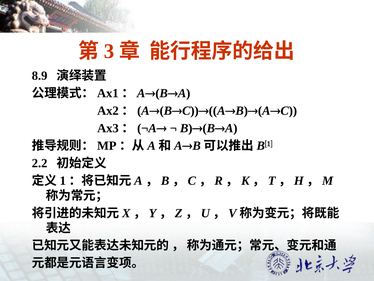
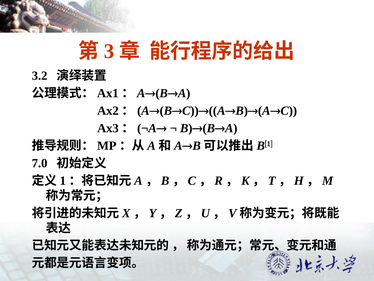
8.9: 8.9 -> 3.2
2.2: 2.2 -> 7.0
